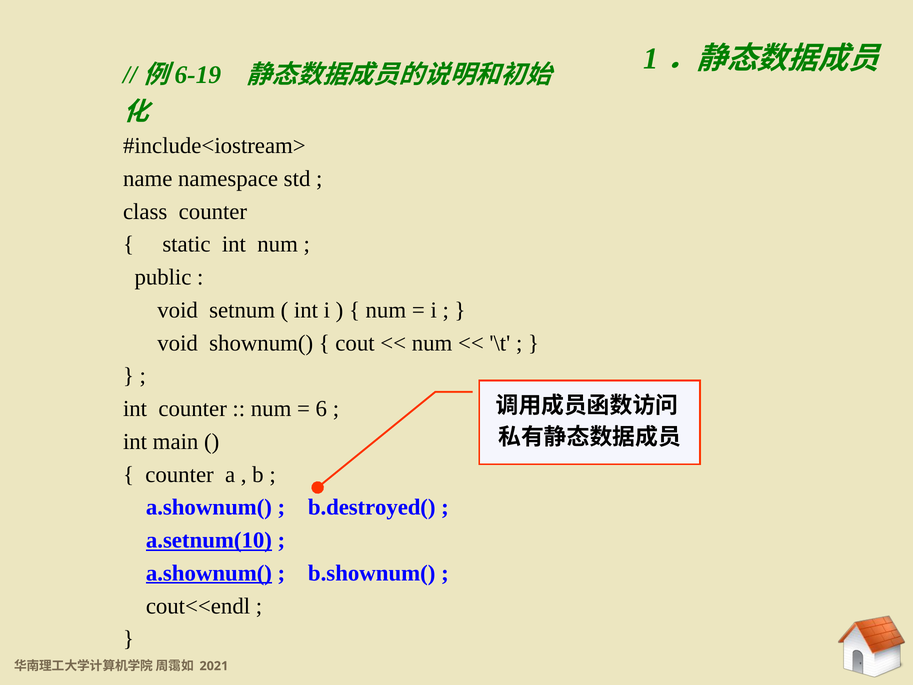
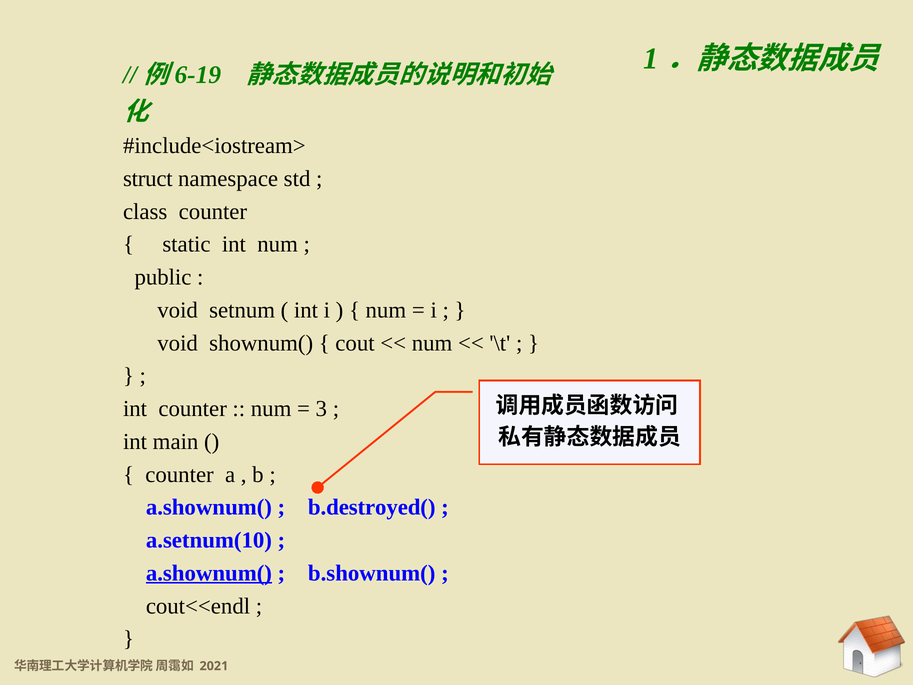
name: name -> struct
6: 6 -> 3
a.setnum(10 underline: present -> none
